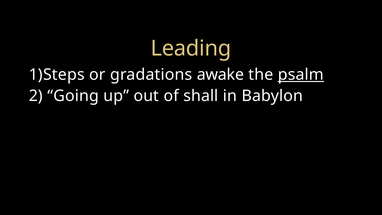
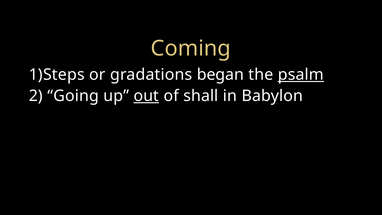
Leading: Leading -> Coming
awake: awake -> began
out underline: none -> present
